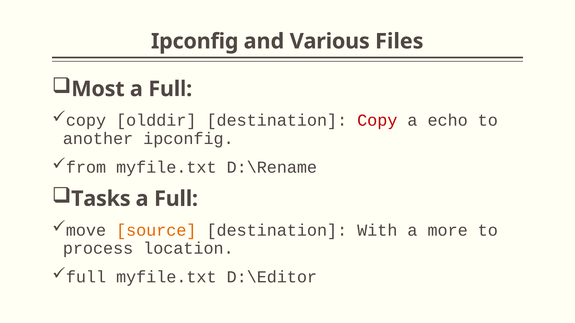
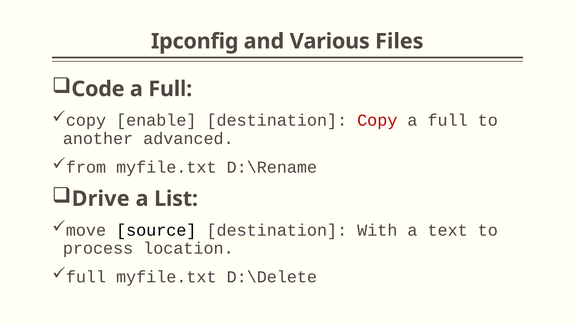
Most: Most -> Code
olddir: olddir -> enable
echo at (448, 121): echo -> full
another ipconfig: ipconfig -> advanced
Tasks: Tasks -> Drive
Full at (176, 199): Full -> List
source colour: orange -> black
more: more -> text
D:\Editor: D:\Editor -> D:\Delete
